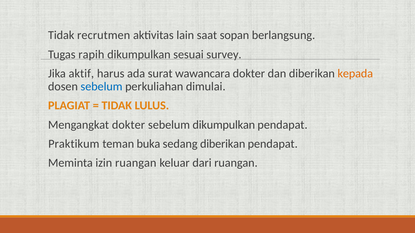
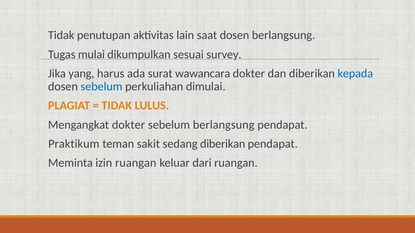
recrutmen: recrutmen -> penutupan
saat sopan: sopan -> dosen
rapih: rapih -> mulai
aktif: aktif -> yang
kepada colour: orange -> blue
sebelum dikumpulkan: dikumpulkan -> berlangsung
buka: buka -> sakit
